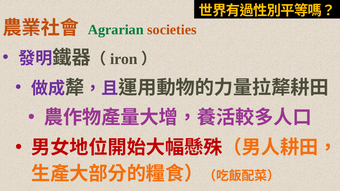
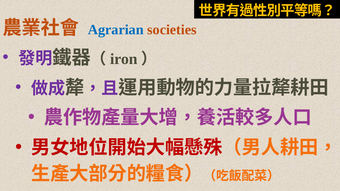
Agrarian colour: green -> blue
